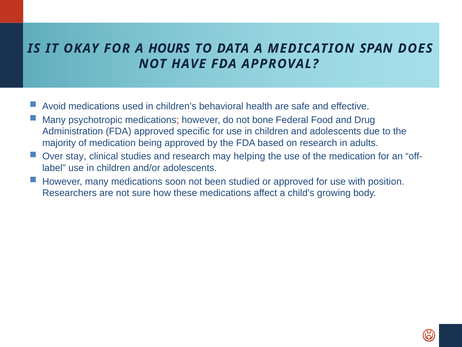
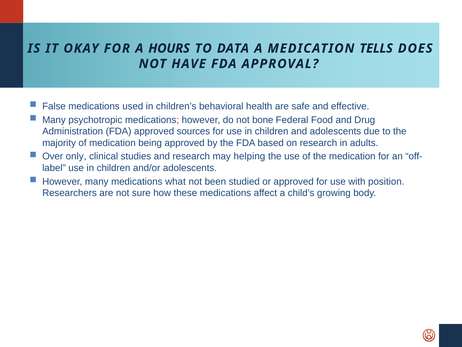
SPAN: SPAN -> TELLS
Avoid: Avoid -> False
specific: specific -> sources
stay: stay -> only
soon: soon -> what
